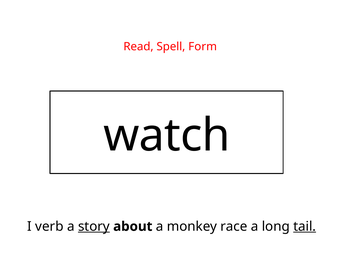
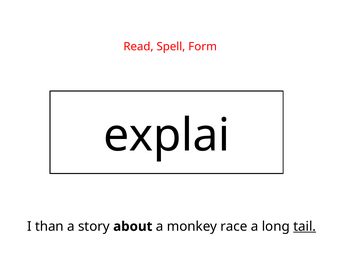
watch: watch -> explai
verb: verb -> than
story underline: present -> none
